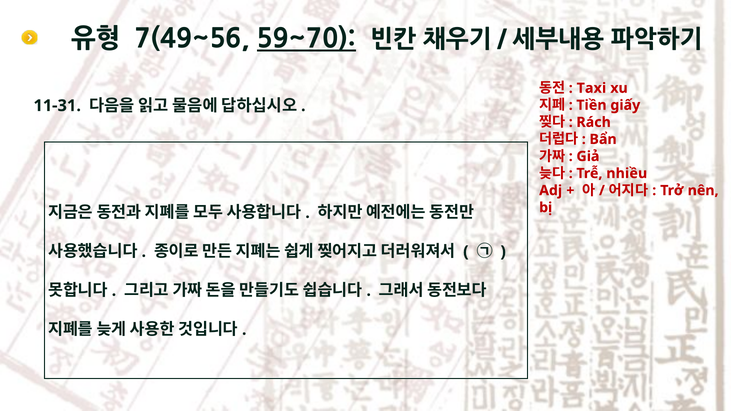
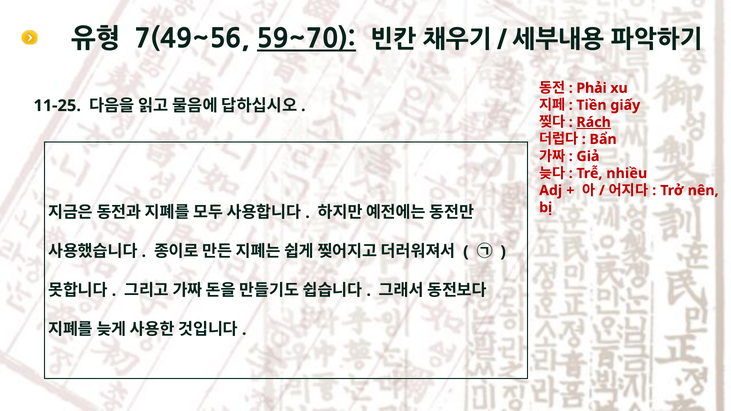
Taxi: Taxi -> Phải
11-31: 11-31 -> 11-25
Rách underline: none -> present
